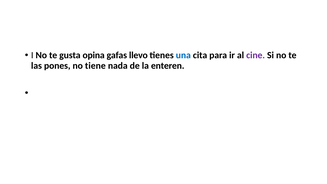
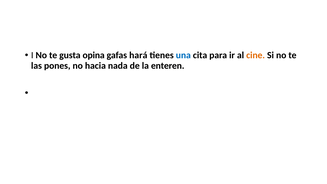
llevo: llevo -> hará
cine colour: purple -> orange
tiene: tiene -> hacia
